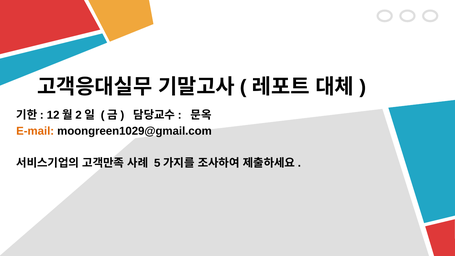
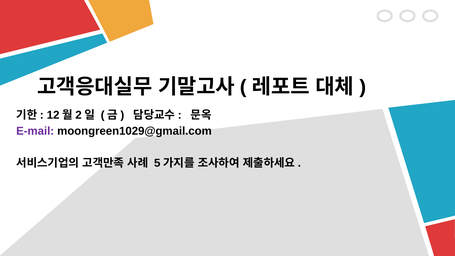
E-mail colour: orange -> purple
